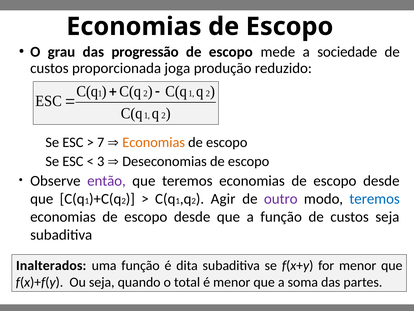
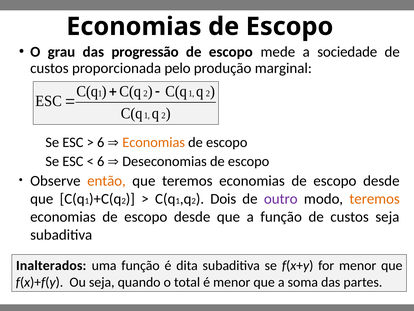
joga: joga -> pelo
reduzido: reduzido -> marginal
7 at (101, 142): 7 -> 6
3 at (101, 161): 3 -> 6
então colour: purple -> orange
Agir: Agir -> Dois
teremos at (375, 199) colour: blue -> orange
